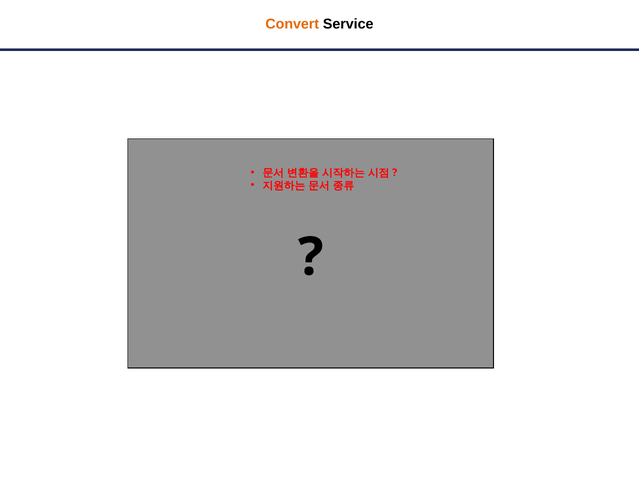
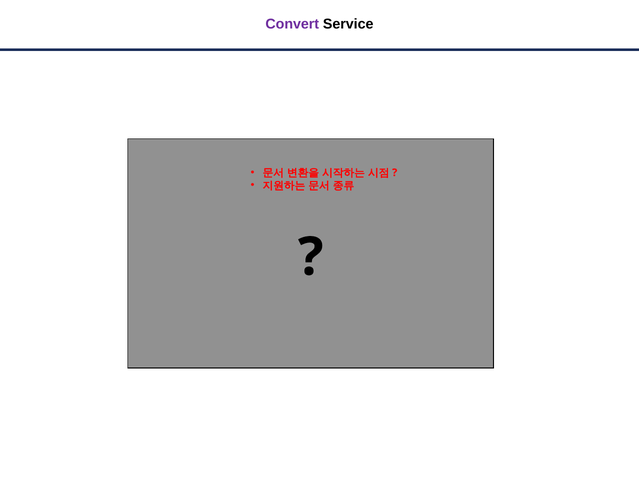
Convert colour: orange -> purple
